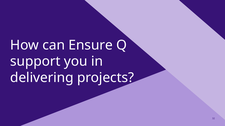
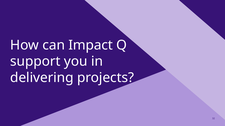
Ensure: Ensure -> Impact
